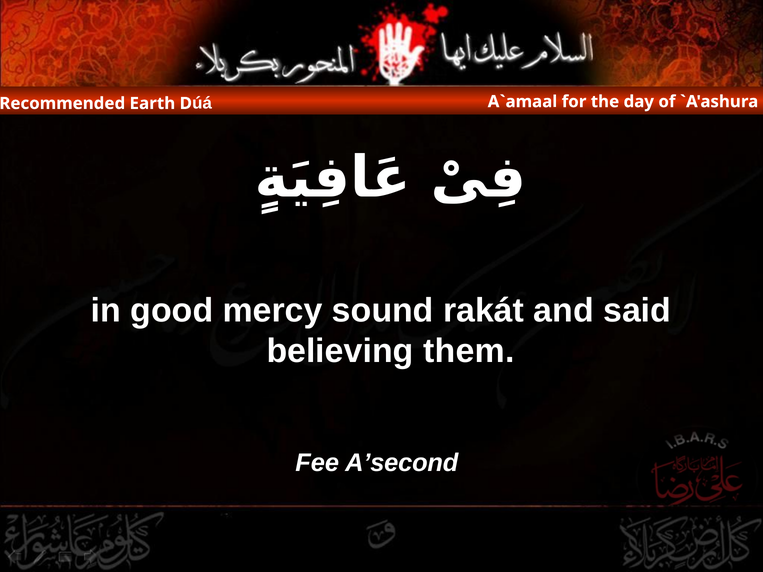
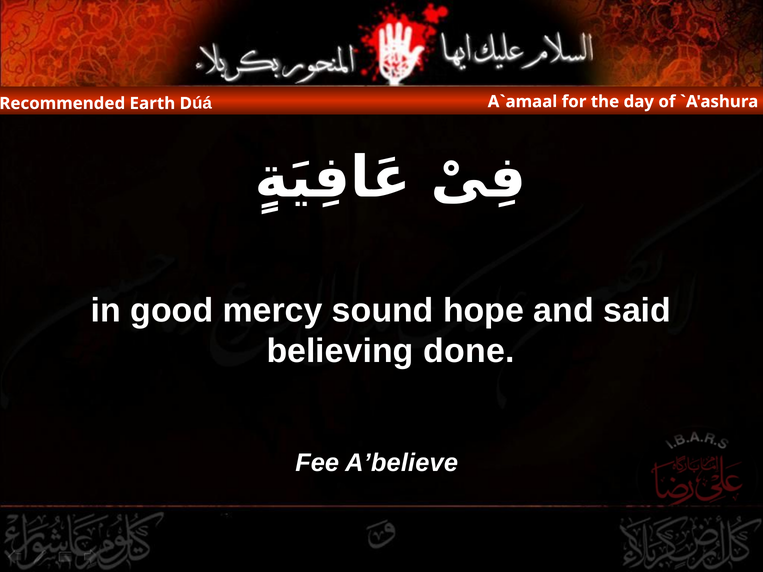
rakát: rakát -> hope
them: them -> done
A’second: A’second -> A’believe
